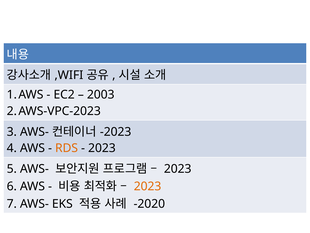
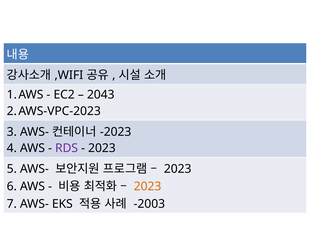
2003: 2003 -> 2043
RDS colour: orange -> purple
-2020: -2020 -> -2003
